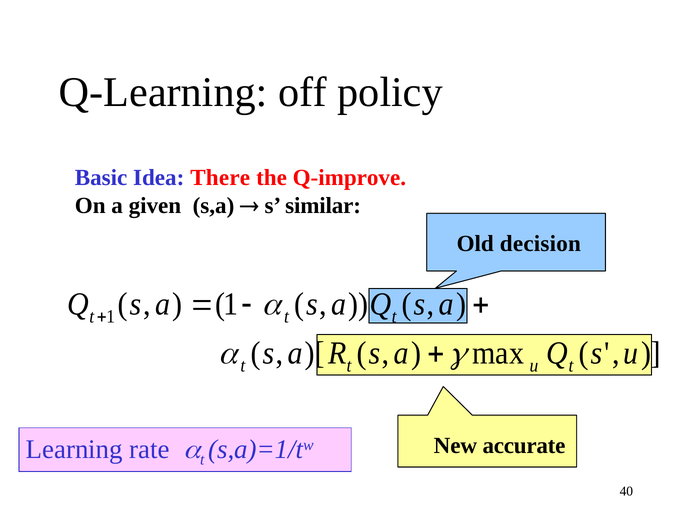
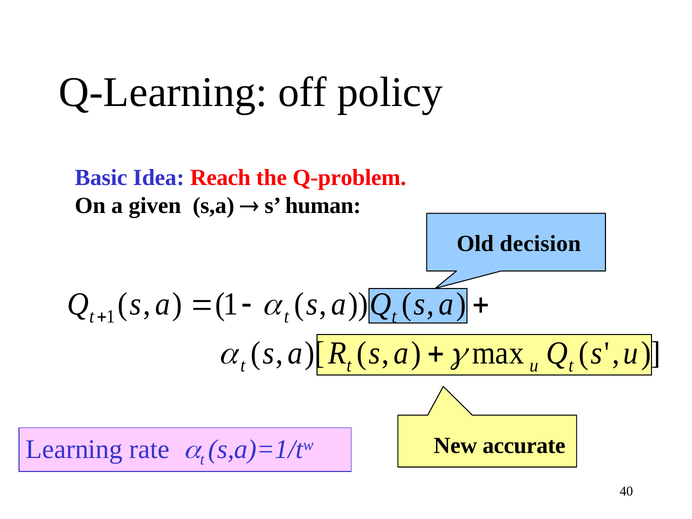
There: There -> Reach
Q-improve: Q-improve -> Q-problem
similar: similar -> human
